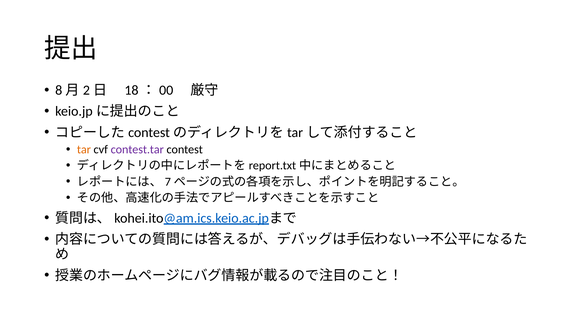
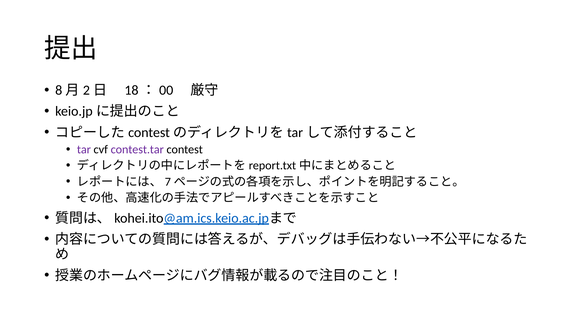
tar colour: orange -> purple
